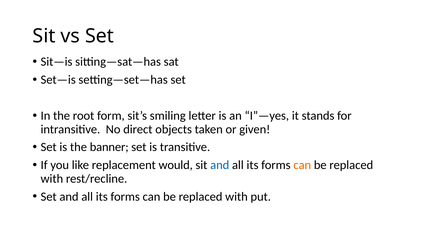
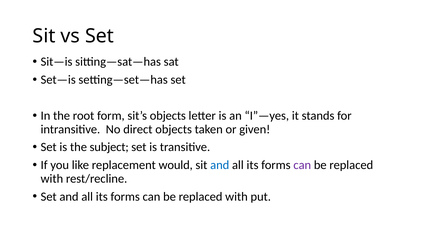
sit’s smiling: smiling -> objects
banner: banner -> subject
can at (302, 165) colour: orange -> purple
